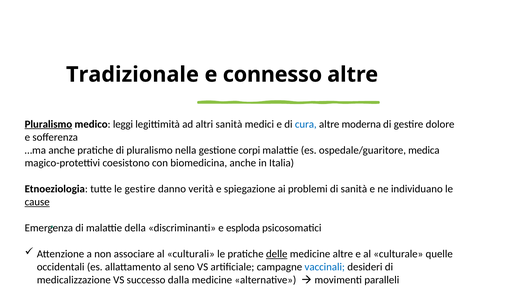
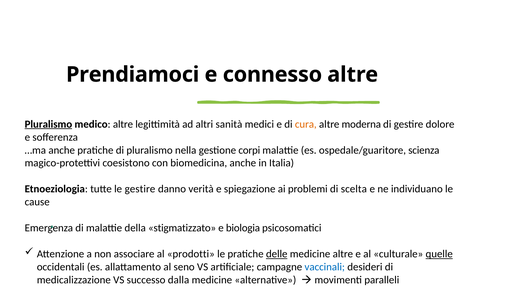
Tradizionale: Tradizionale -> Prendiamoci
medico leggi: leggi -> altre
cura colour: blue -> orange
medica: medica -> scienza
di sanità: sanità -> scelta
cause underline: present -> none
discriminanti: discriminanti -> stigmatizzato
esploda: esploda -> biologia
culturali: culturali -> prodotti
quelle underline: none -> present
